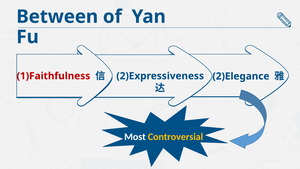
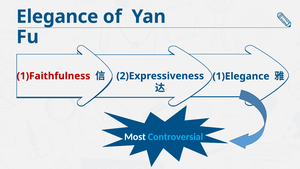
Between: Between -> Elegance
2)Elegance: 2)Elegance -> 1)Elegance
Controversial colour: yellow -> light blue
